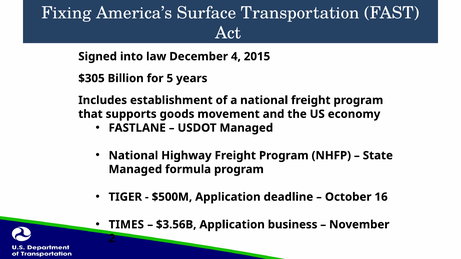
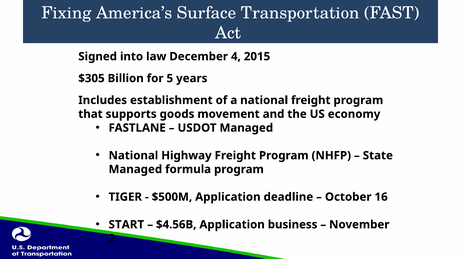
TIMES: TIMES -> START
$3.56B: $3.56B -> $4.56B
